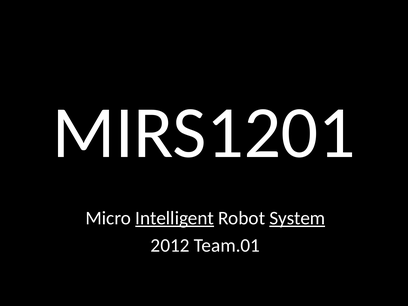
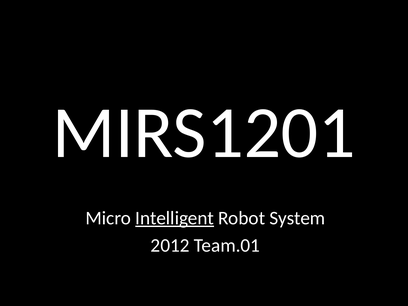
System underline: present -> none
